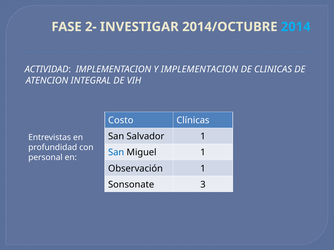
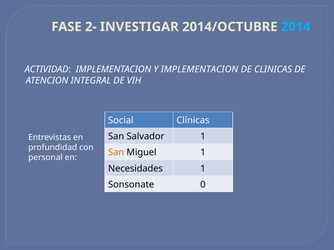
Costo: Costo -> Social
San at (116, 153) colour: blue -> orange
Observación: Observación -> Necesidades
3: 3 -> 0
